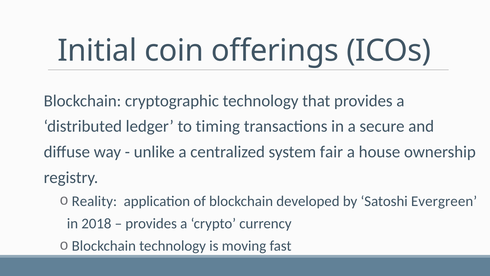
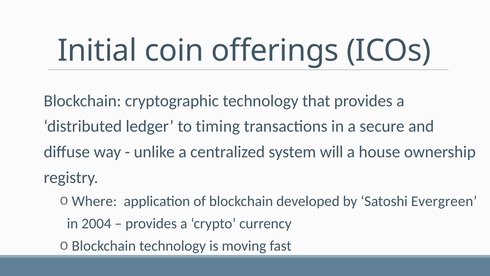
fair: fair -> will
Reality: Reality -> Where
2018: 2018 -> 2004
